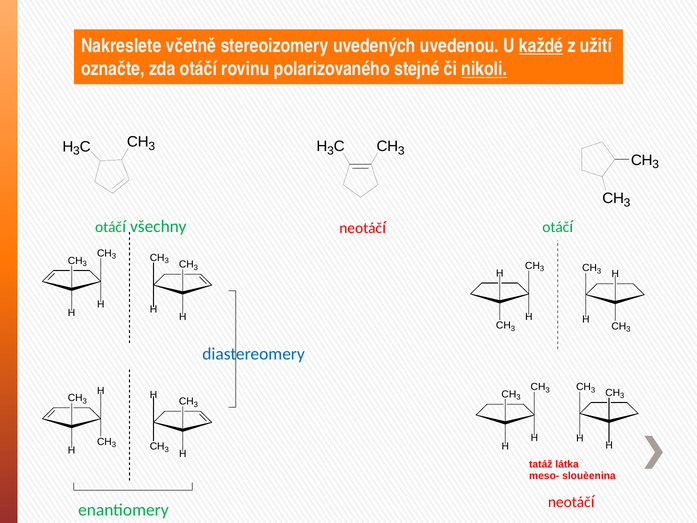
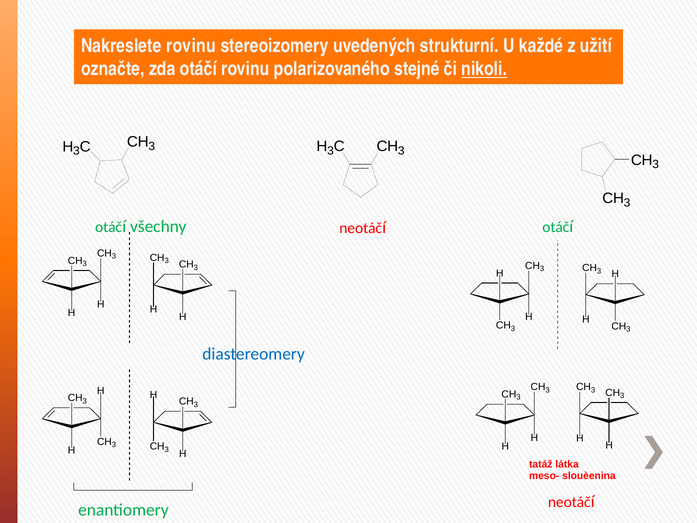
Nakreslete včetně: včetně -> rovinu
uvedenou: uvedenou -> strukturní
každé underline: present -> none
